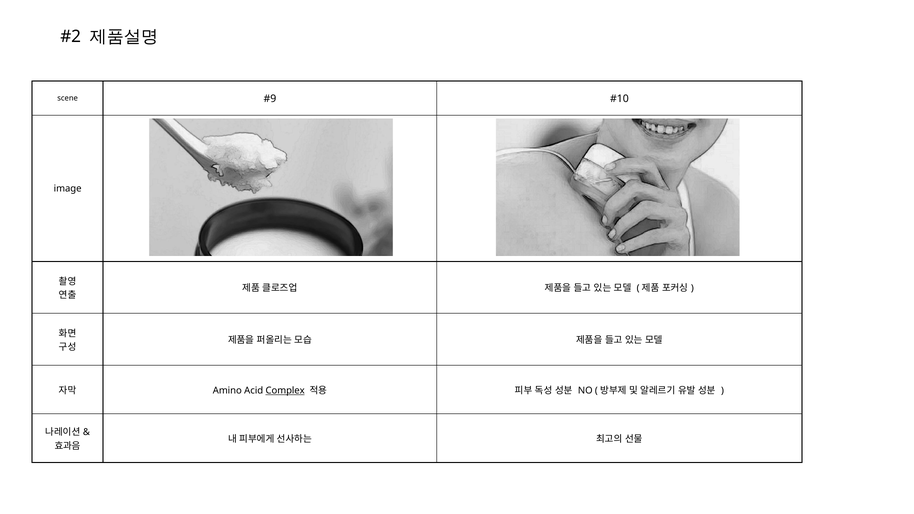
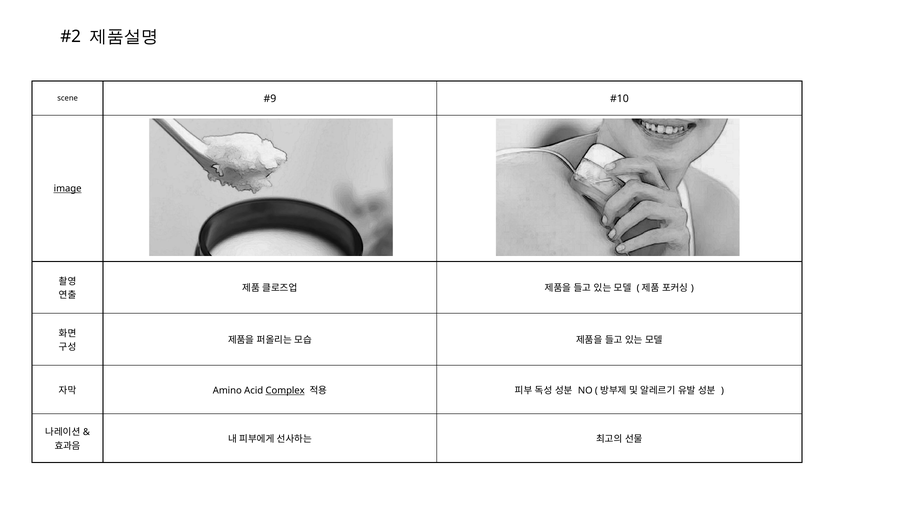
image underline: none -> present
